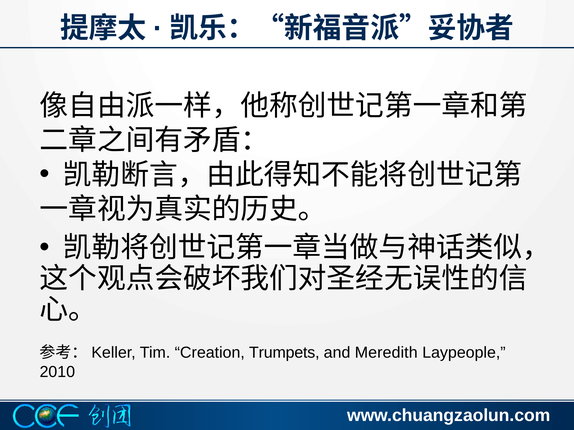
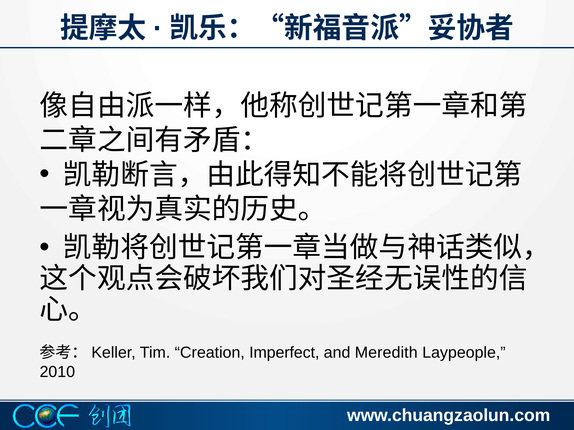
Trumpets: Trumpets -> Imperfect
